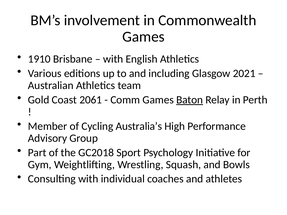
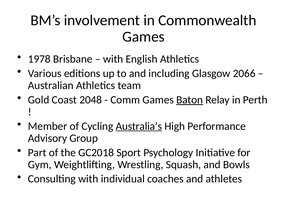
1910: 1910 -> 1978
2021: 2021 -> 2066
2061: 2061 -> 2048
Australia’s underline: none -> present
